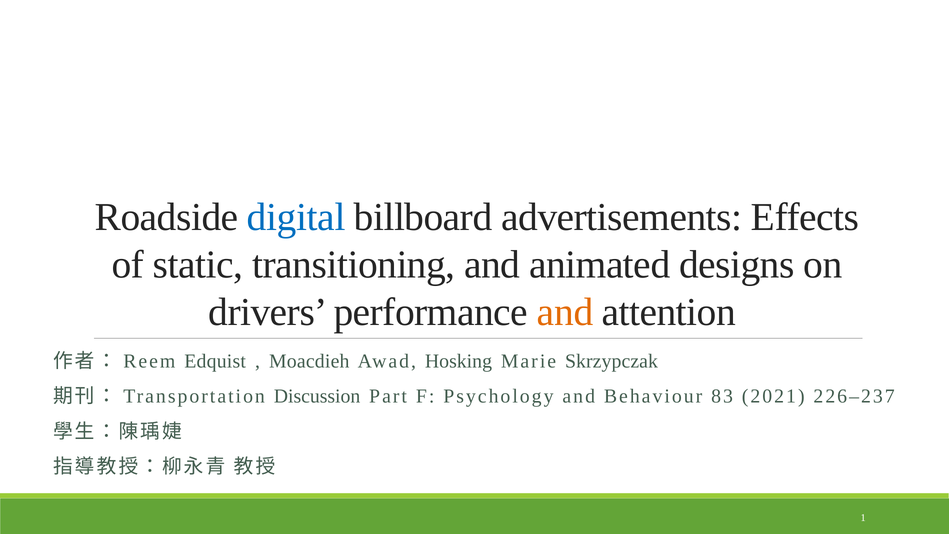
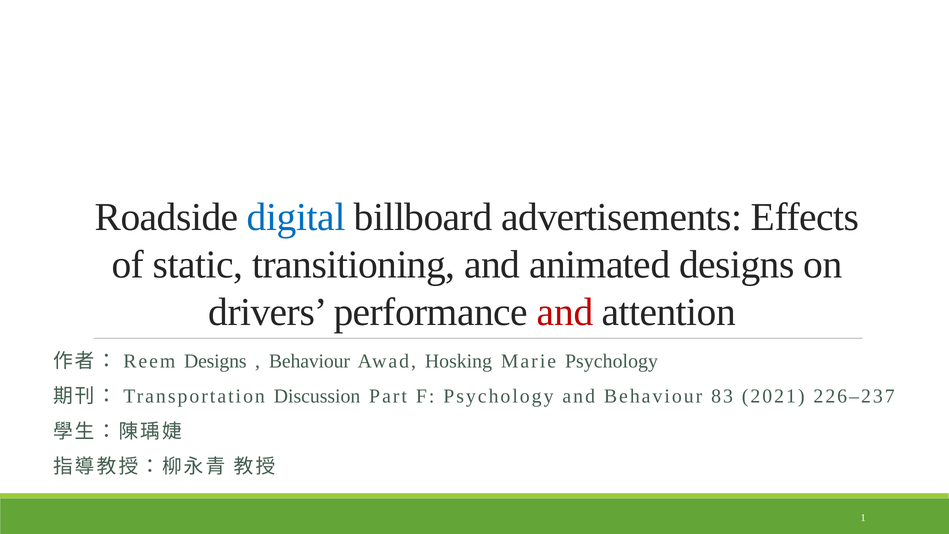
and at (565, 312) colour: orange -> red
Edquist at (215, 361): Edquist -> Designs
Moacdieh at (309, 361): Moacdieh -> Behaviour
Marie Skrzypczak: Skrzypczak -> Psychology
